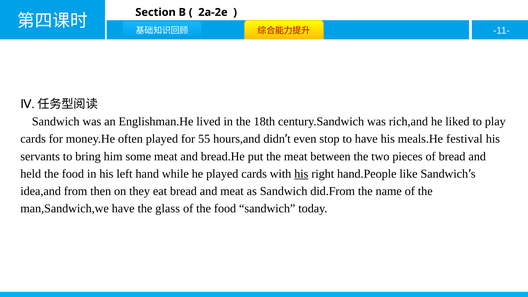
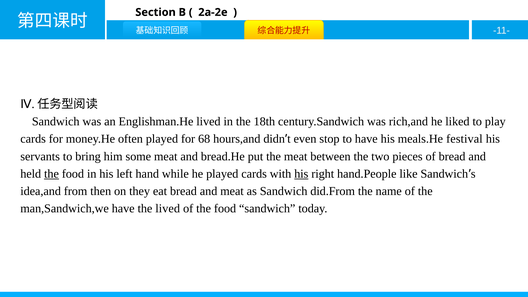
55: 55 -> 68
the at (51, 174) underline: none -> present
the glass: glass -> lived
